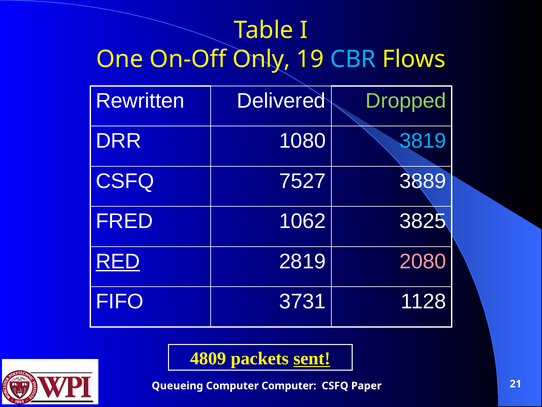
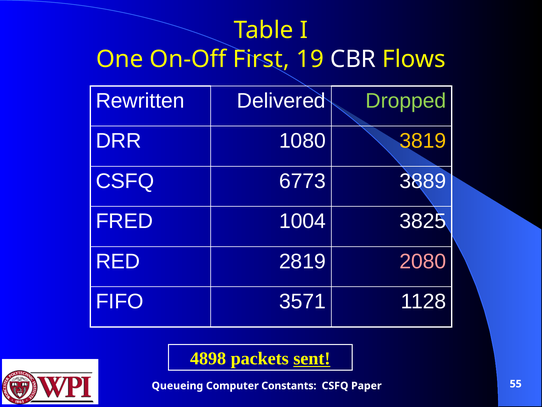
Only: Only -> First
CBR colour: light blue -> white
3819 colour: light blue -> yellow
7527: 7527 -> 6773
1062: 1062 -> 1004
RED underline: present -> none
3731: 3731 -> 3571
4809: 4809 -> 4898
Computer Computer: Computer -> Constants
21: 21 -> 55
